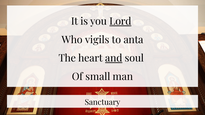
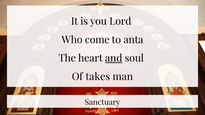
Lord underline: present -> none
vigils: vigils -> come
small: small -> takes
